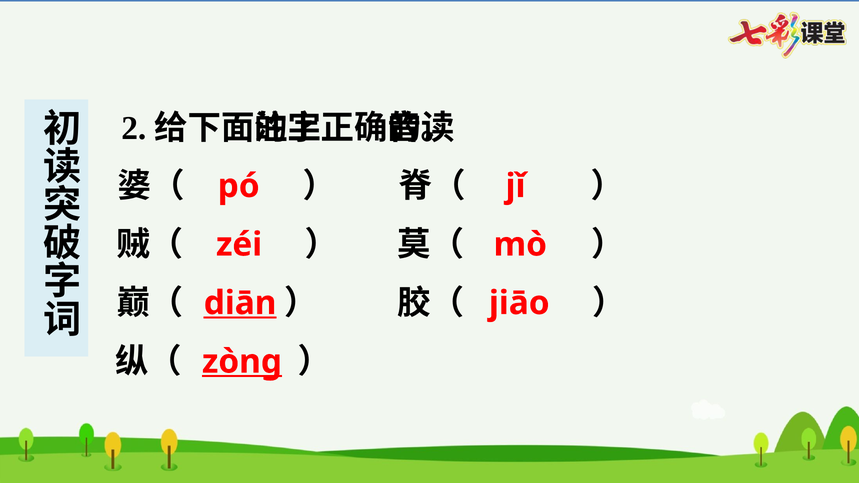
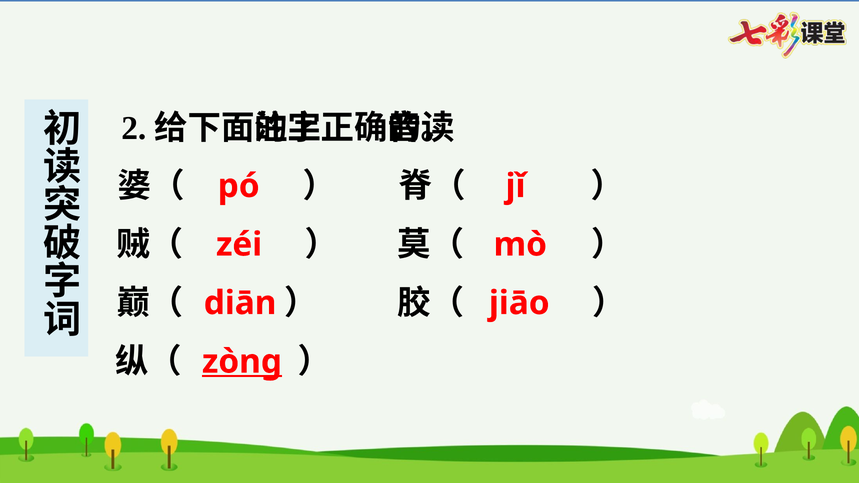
diān underline: present -> none
